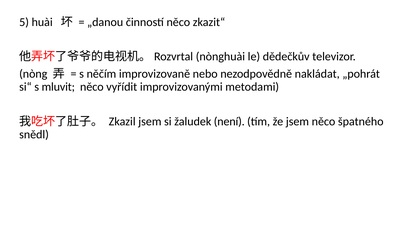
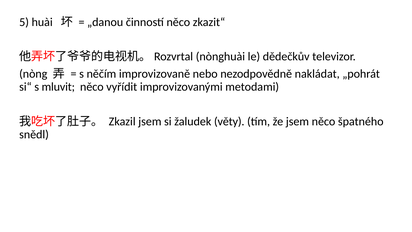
není: není -> věty
